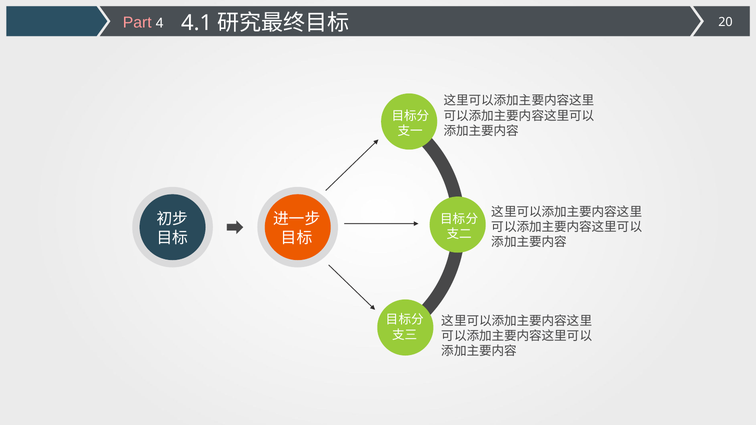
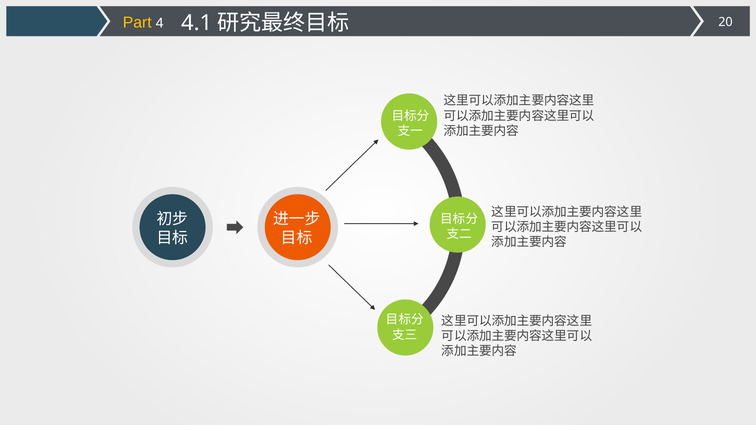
Part colour: pink -> yellow
